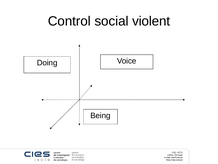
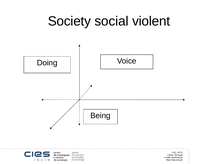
Control: Control -> Society
